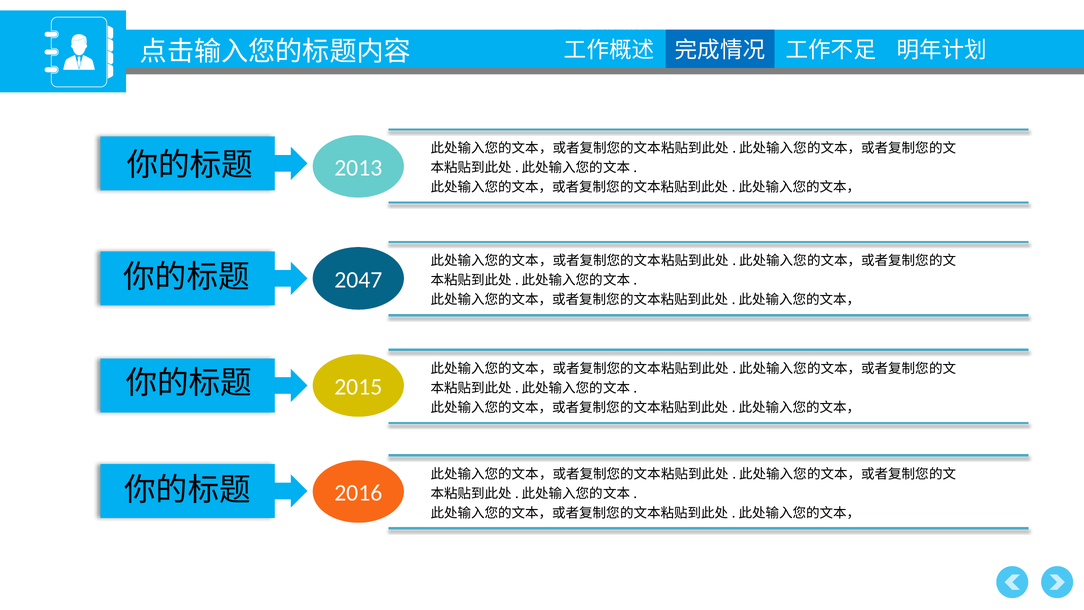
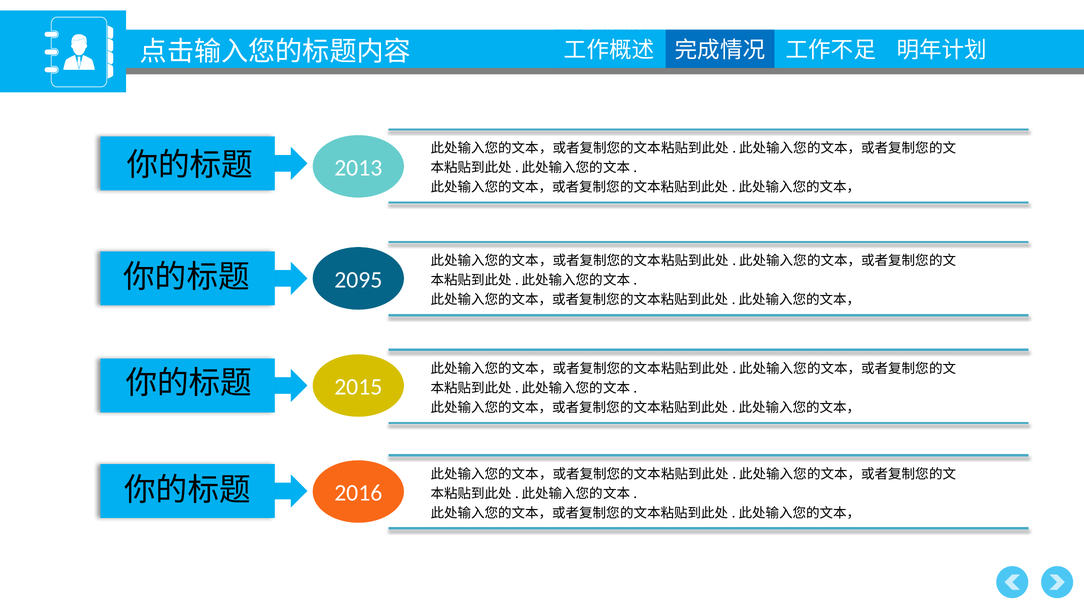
2047: 2047 -> 2095
